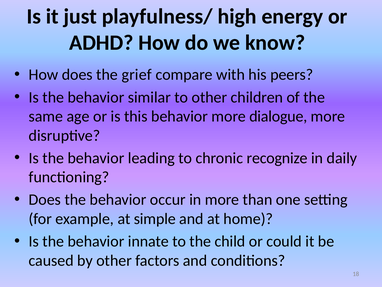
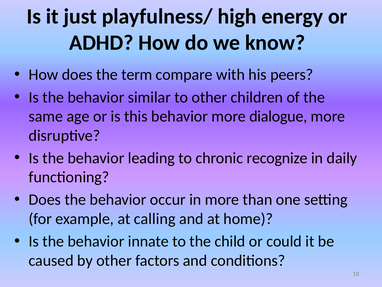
grief: grief -> term
simple: simple -> calling
